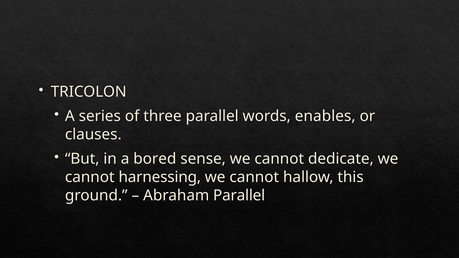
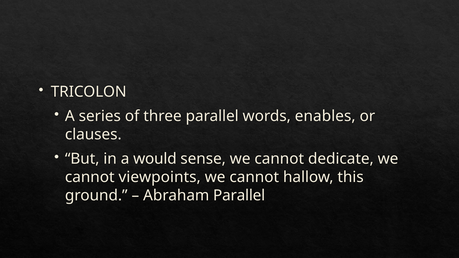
bored: bored -> would
harnessing: harnessing -> viewpoints
